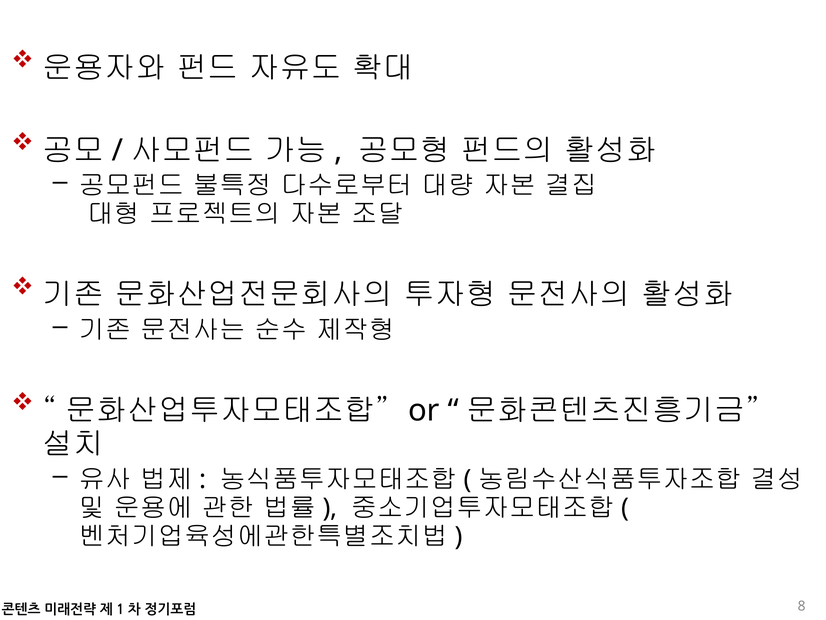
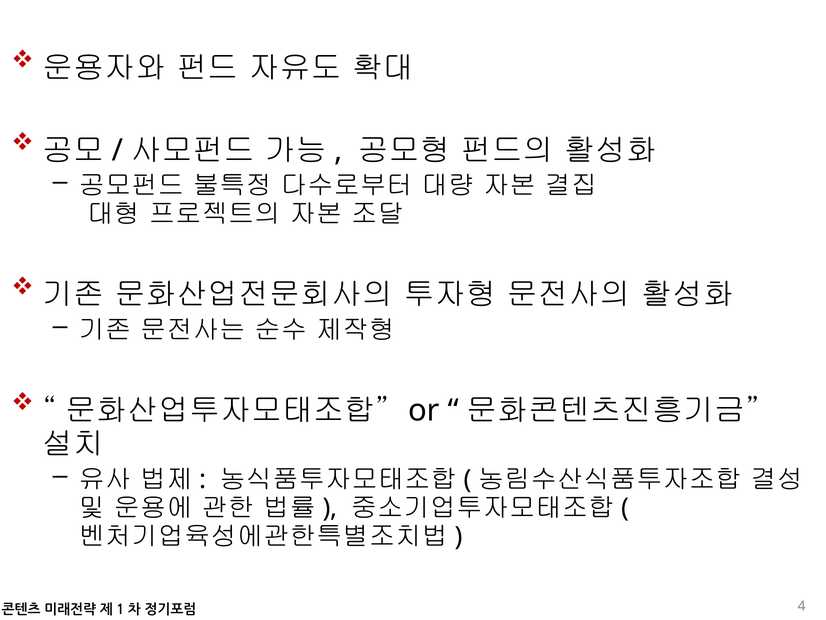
8: 8 -> 4
